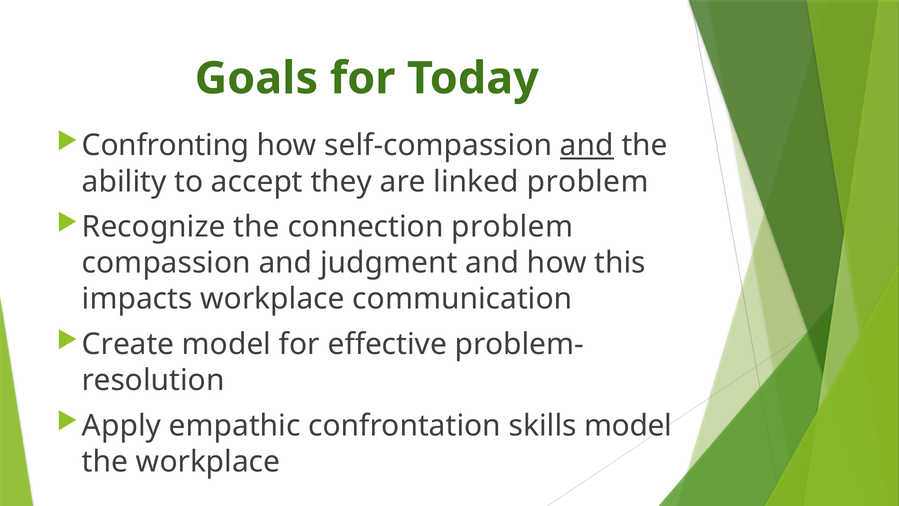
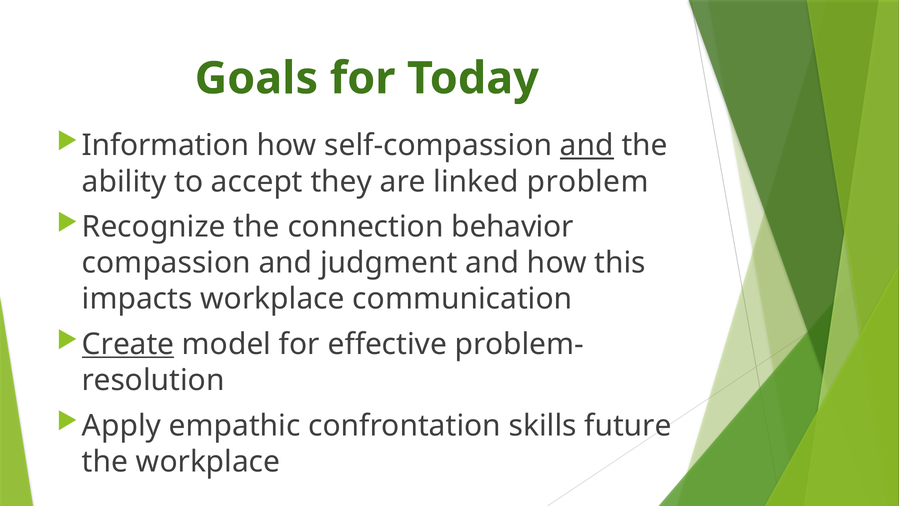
Confronting: Confronting -> Information
connection problem: problem -> behavior
Create underline: none -> present
skills model: model -> future
